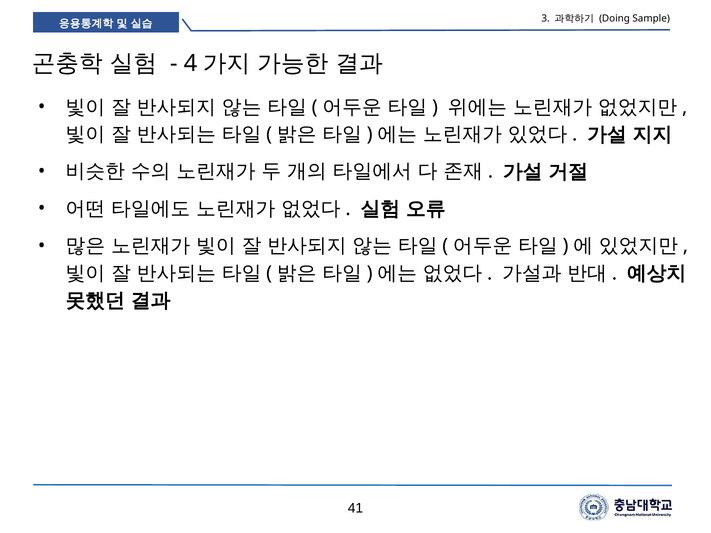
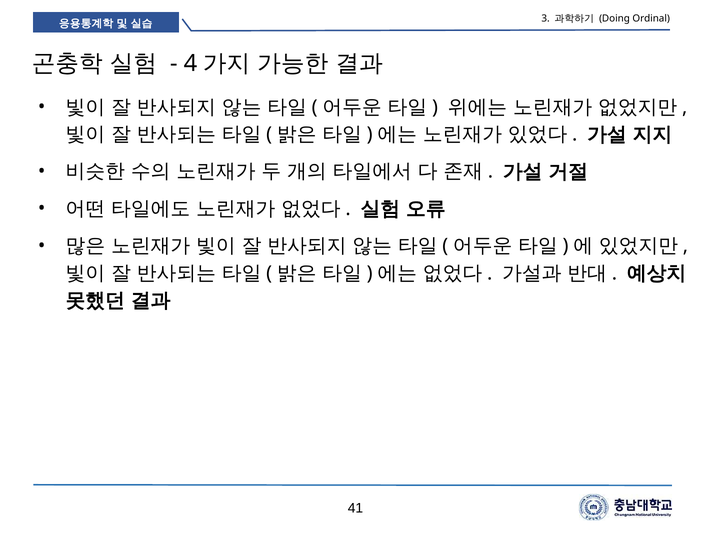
Sample: Sample -> Ordinal
